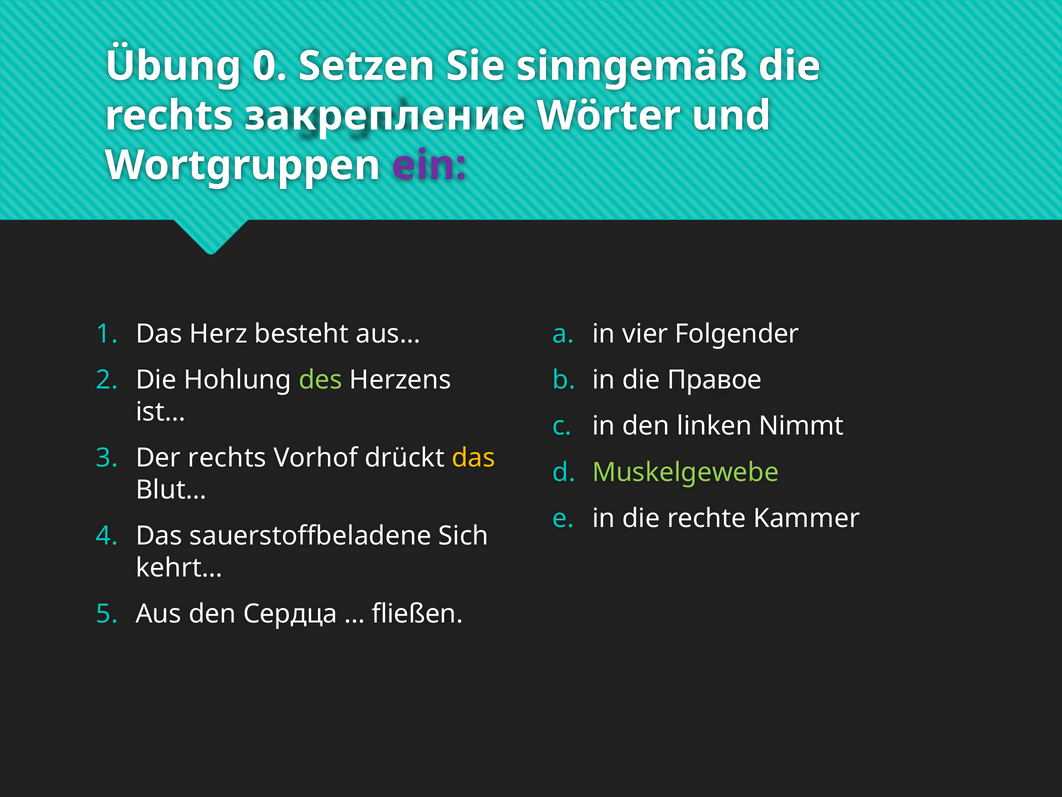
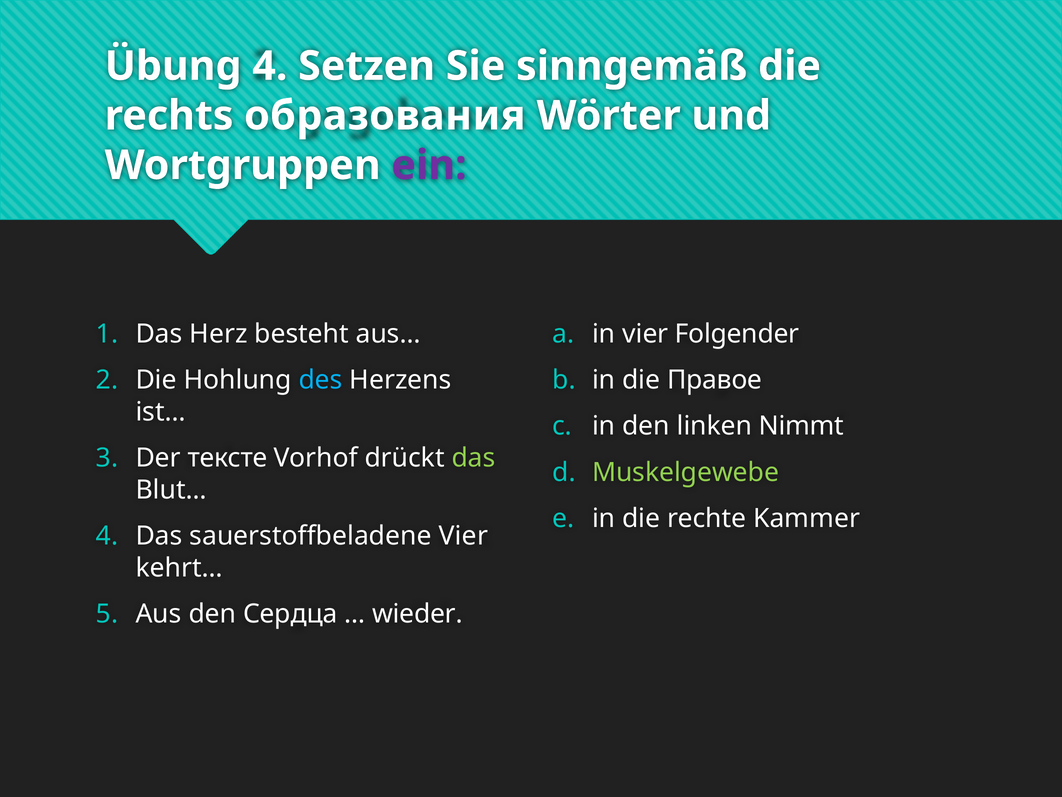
Übung 0: 0 -> 4
закрепление: закрепление -> образования
des colour: light green -> light blue
Der rechts: rechts -> тексте
das at (474, 458) colour: yellow -> light green
sauerstoffbeladene Sich: Sich -> Vier
fließen: fließen -> wieder
